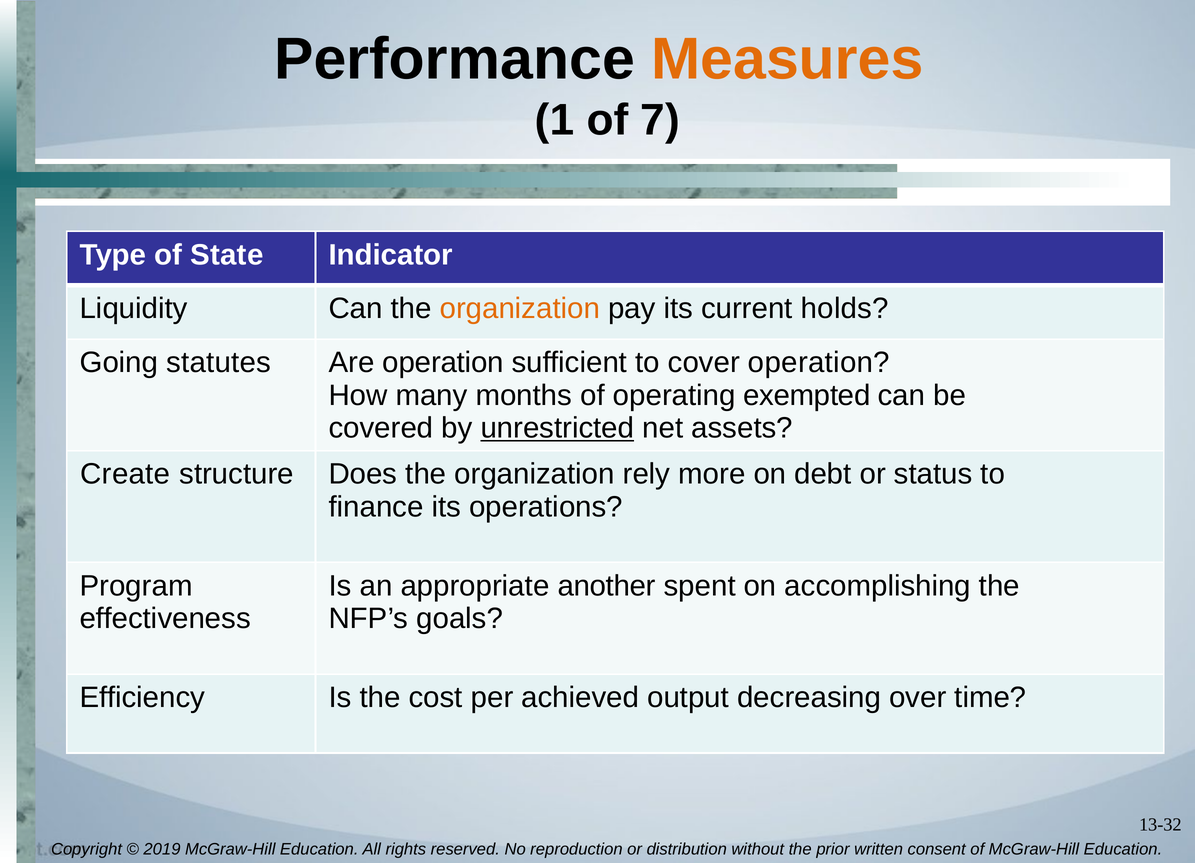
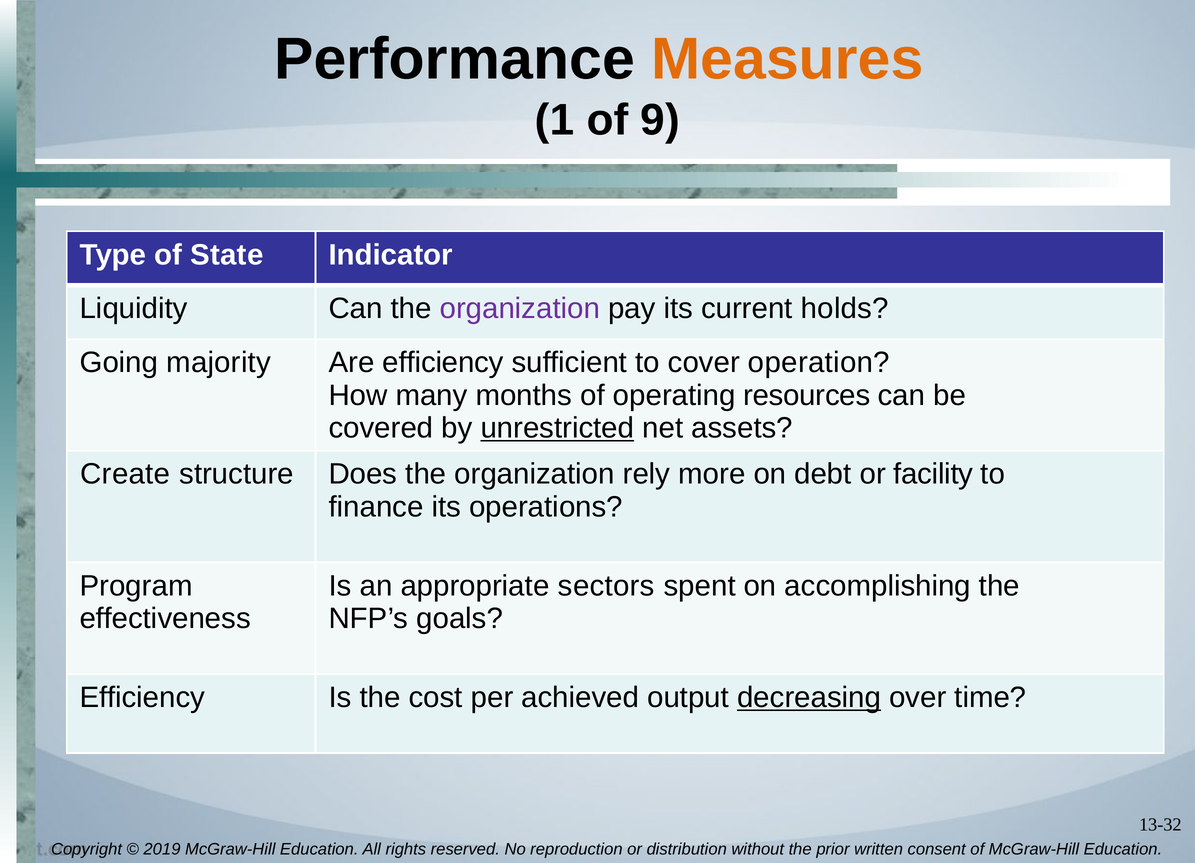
7: 7 -> 9
organization at (520, 309) colour: orange -> purple
statutes: statutes -> majority
Are operation: operation -> efficiency
exempted: exempted -> resources
status: status -> facility
another: another -> sectors
decreasing underline: none -> present
